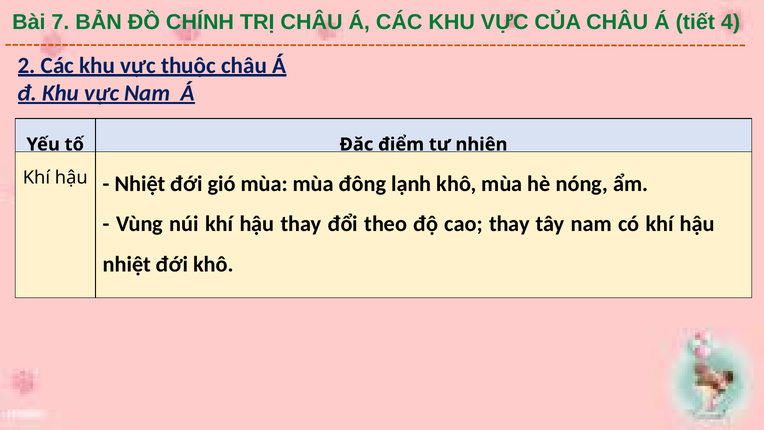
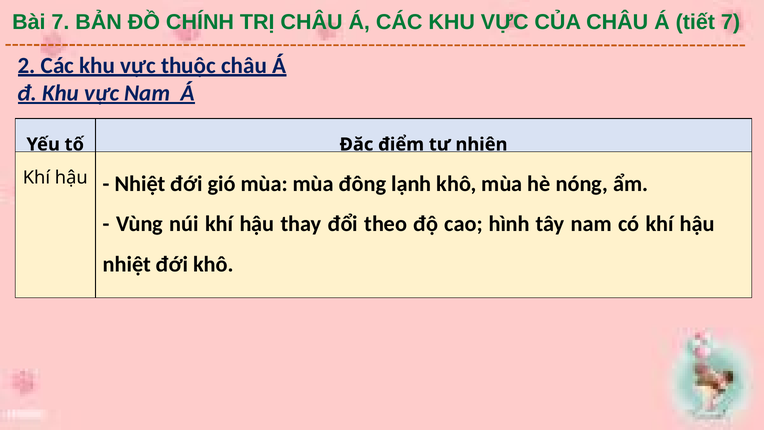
tiết 4: 4 -> 7
cao thay: thay -> hình
